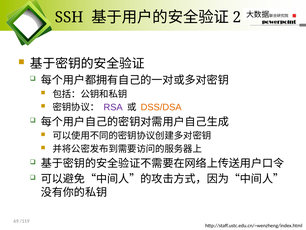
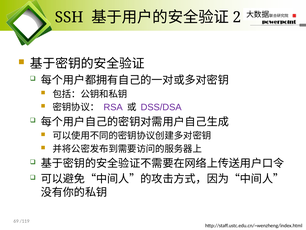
DSS/DSA colour: orange -> purple
